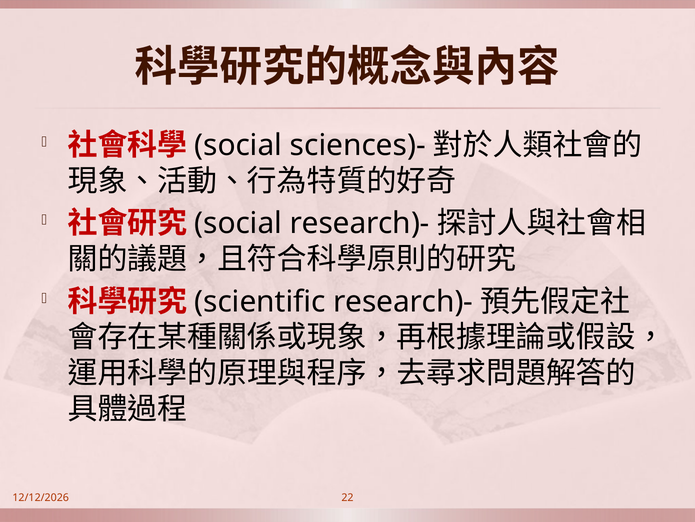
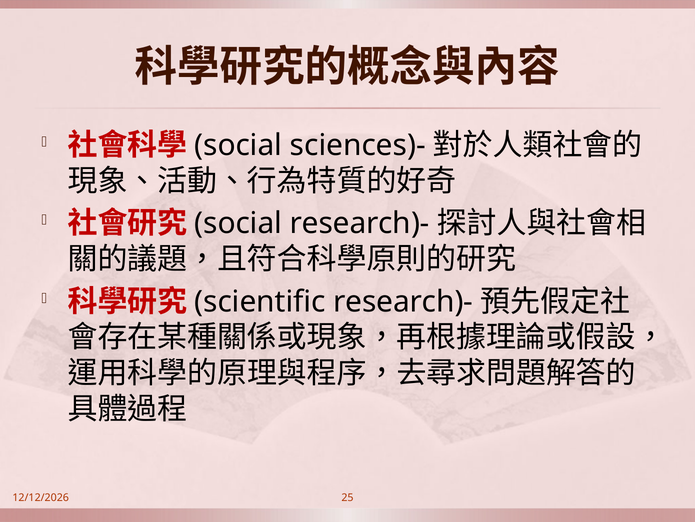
22: 22 -> 25
